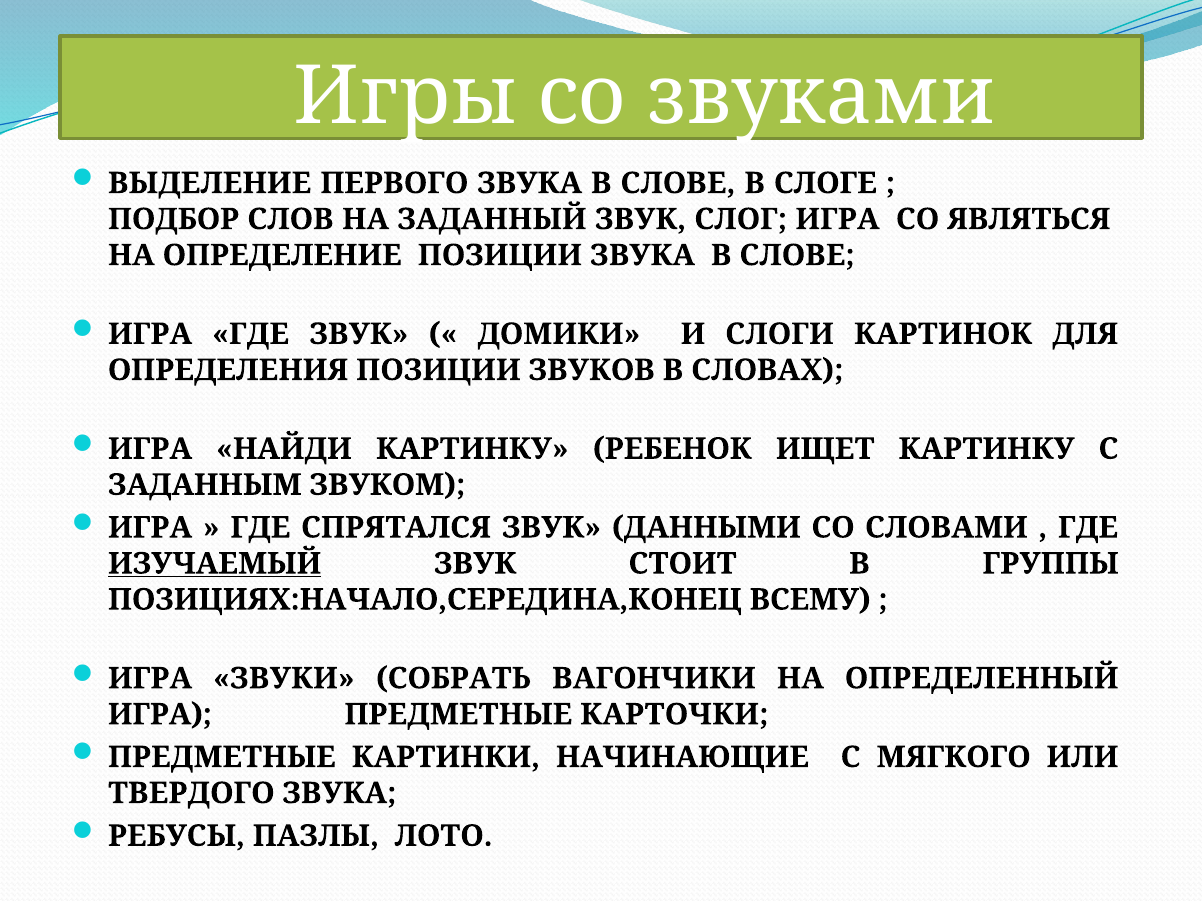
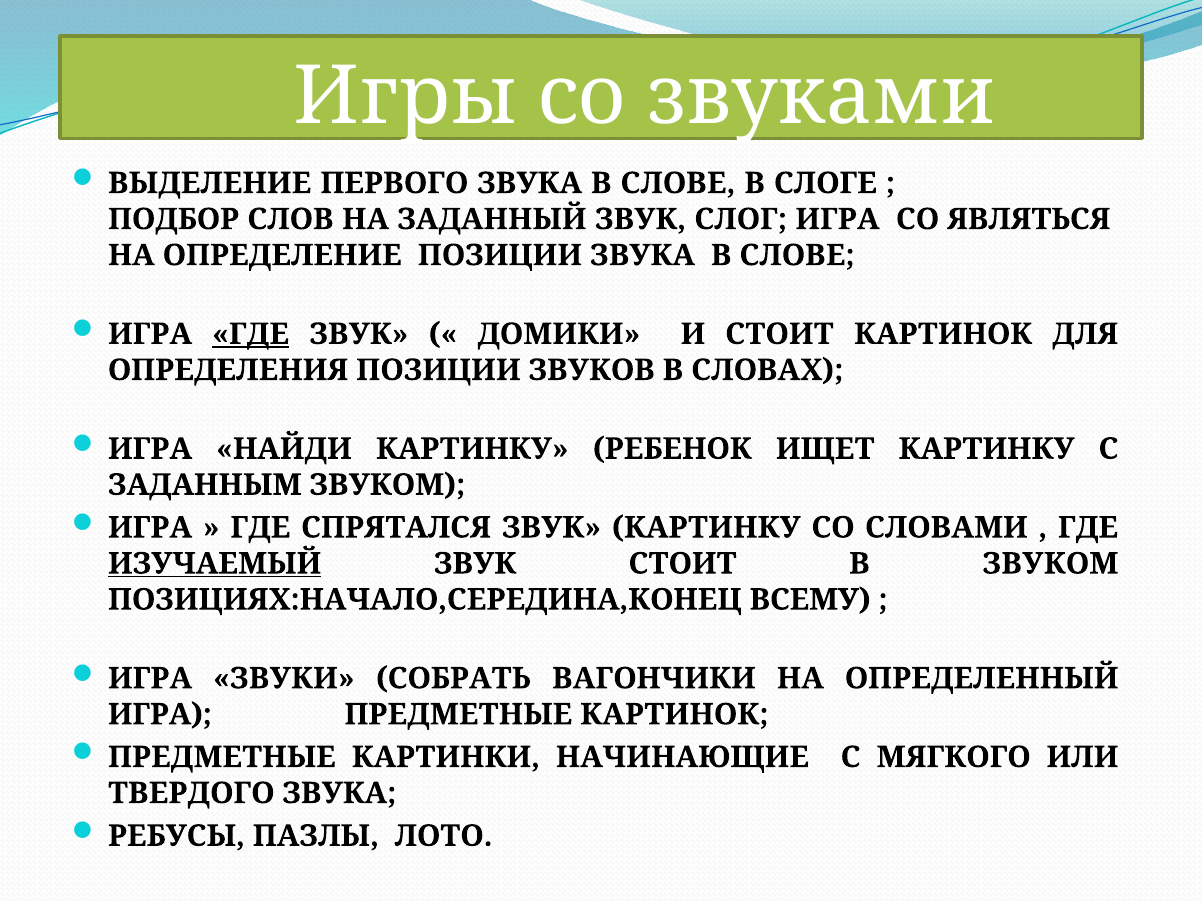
ГДЕ at (251, 334) underline: none -> present
И СЛОГИ: СЛОГИ -> СТОИТ
ЗВУК ДАННЫМИ: ДАННЫМИ -> КАРТИНКУ
В ГРУППЫ: ГРУППЫ -> ЗВУКОМ
ПРЕДМЕТНЫЕ КАРТОЧКИ: КАРТОЧКИ -> КАРТИНОК
